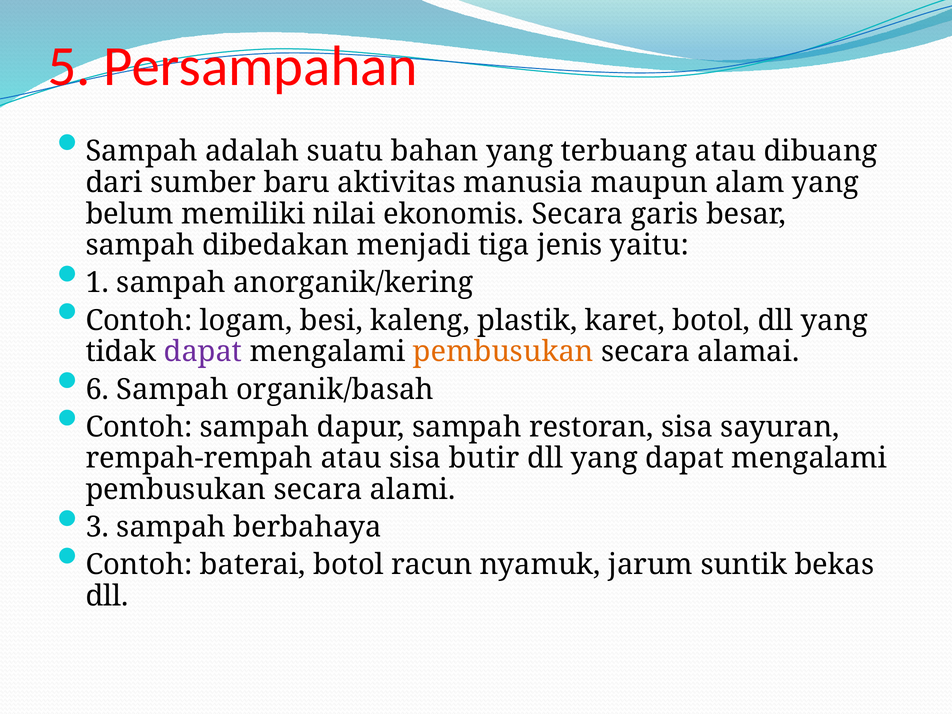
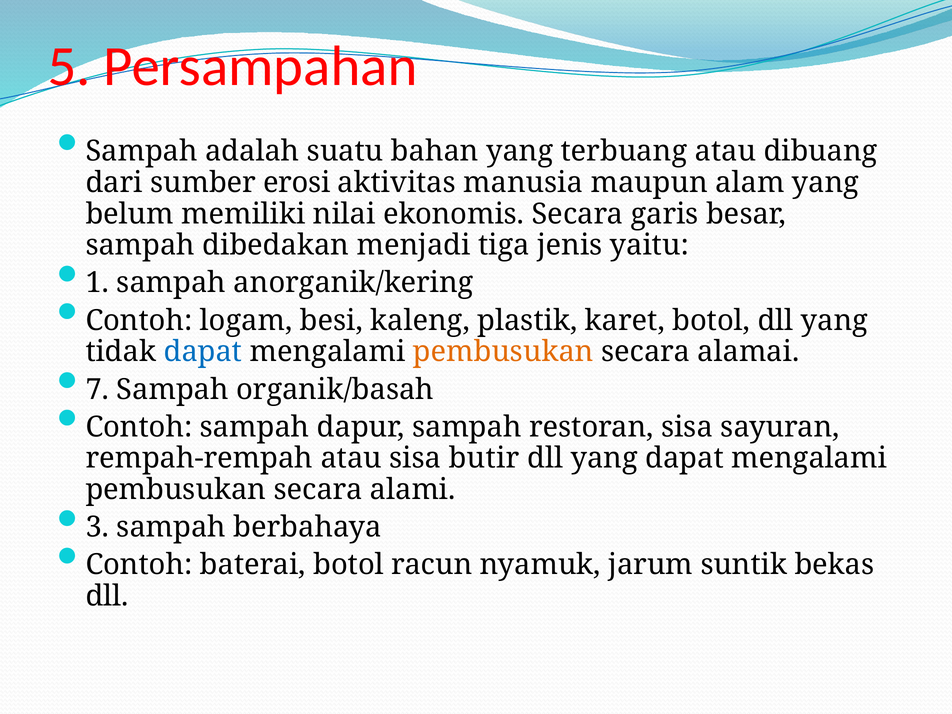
baru: baru -> erosi
dapat at (203, 352) colour: purple -> blue
6: 6 -> 7
